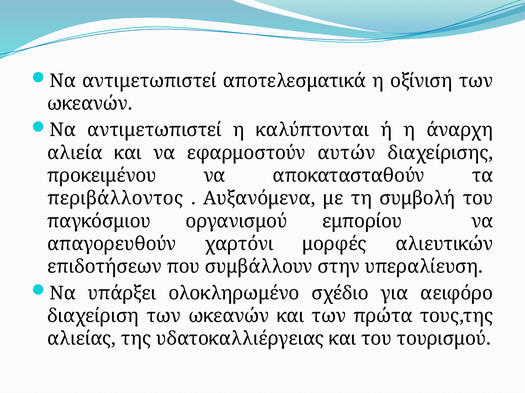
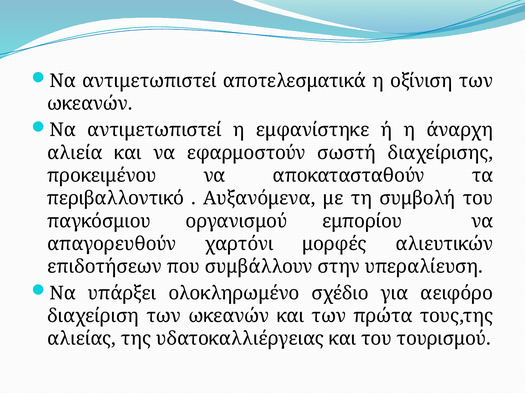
καλύπτονται: καλύπτονται -> εμφανίστηκε
αυτών: αυτών -> σωστή
περιβάλλοντος: περιβάλλοντος -> περιβαλλοντικό
